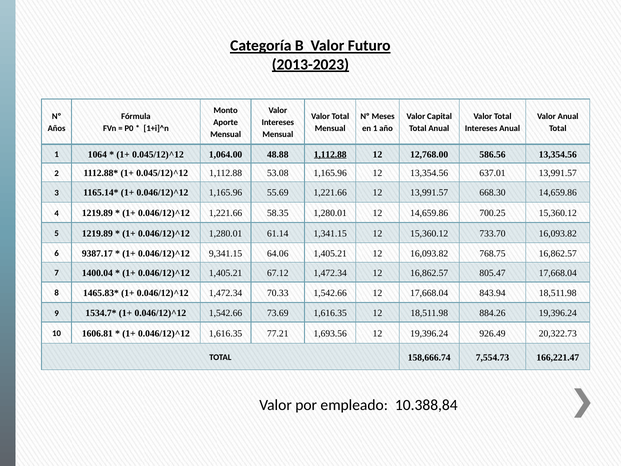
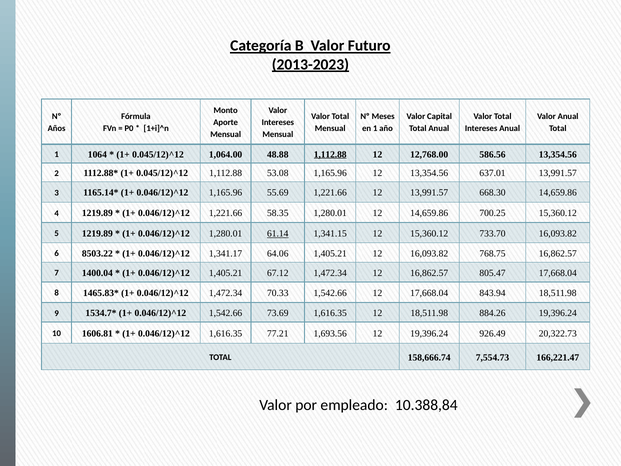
61.14 underline: none -> present
9387.17: 9387.17 -> 8503.22
9,341.15: 9,341.15 -> 1,341.17
